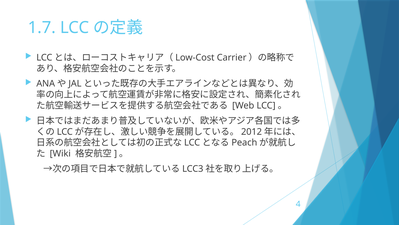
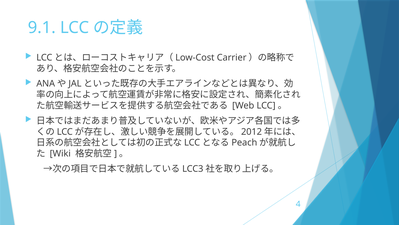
1.7: 1.7 -> 9.1
